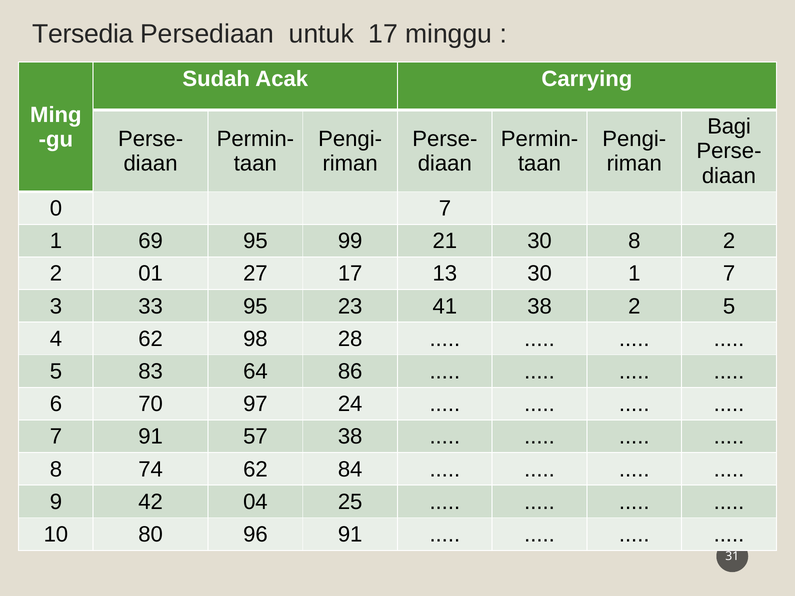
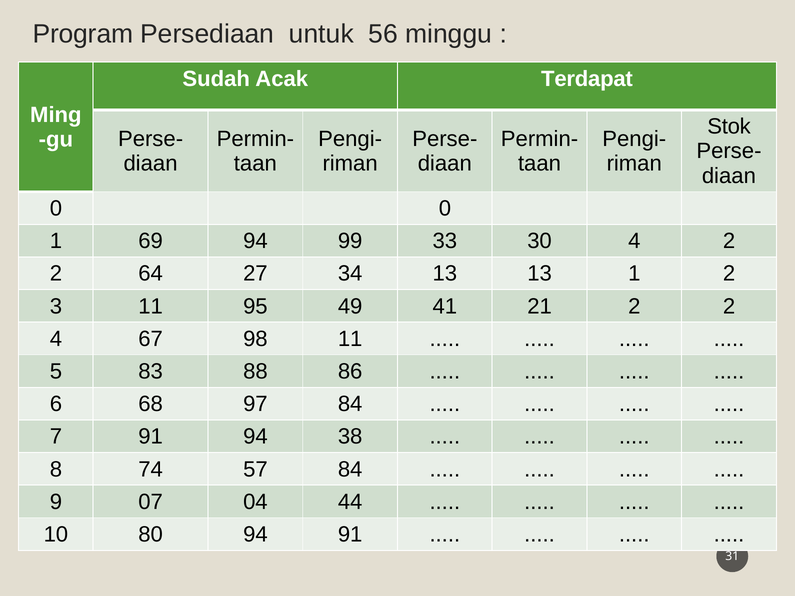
Tersedia: Tersedia -> Program
untuk 17: 17 -> 56
Carrying: Carrying -> Terdapat
Bagi: Bagi -> Stok
0 7: 7 -> 0
69 95: 95 -> 94
21: 21 -> 33
30 8: 8 -> 4
01: 01 -> 64
27 17: 17 -> 34
13 30: 30 -> 13
1 7: 7 -> 2
3 33: 33 -> 11
23: 23 -> 49
41 38: 38 -> 21
5 at (729, 306): 5 -> 2
4 62: 62 -> 67
98 28: 28 -> 11
64: 64 -> 88
70: 70 -> 68
97 24: 24 -> 84
91 57: 57 -> 94
74 62: 62 -> 57
42: 42 -> 07
25: 25 -> 44
80 96: 96 -> 94
